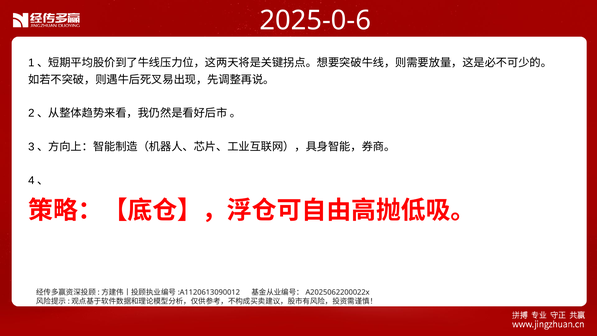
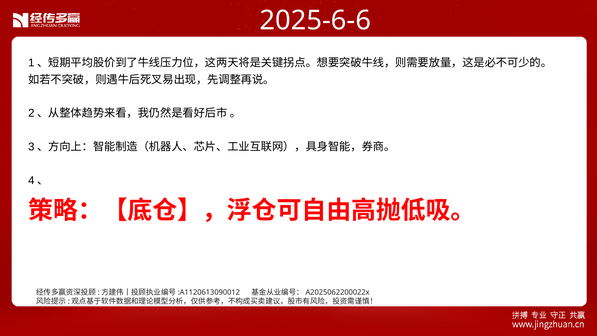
2025-0-6: 2025-0-6 -> 2025-6-6
